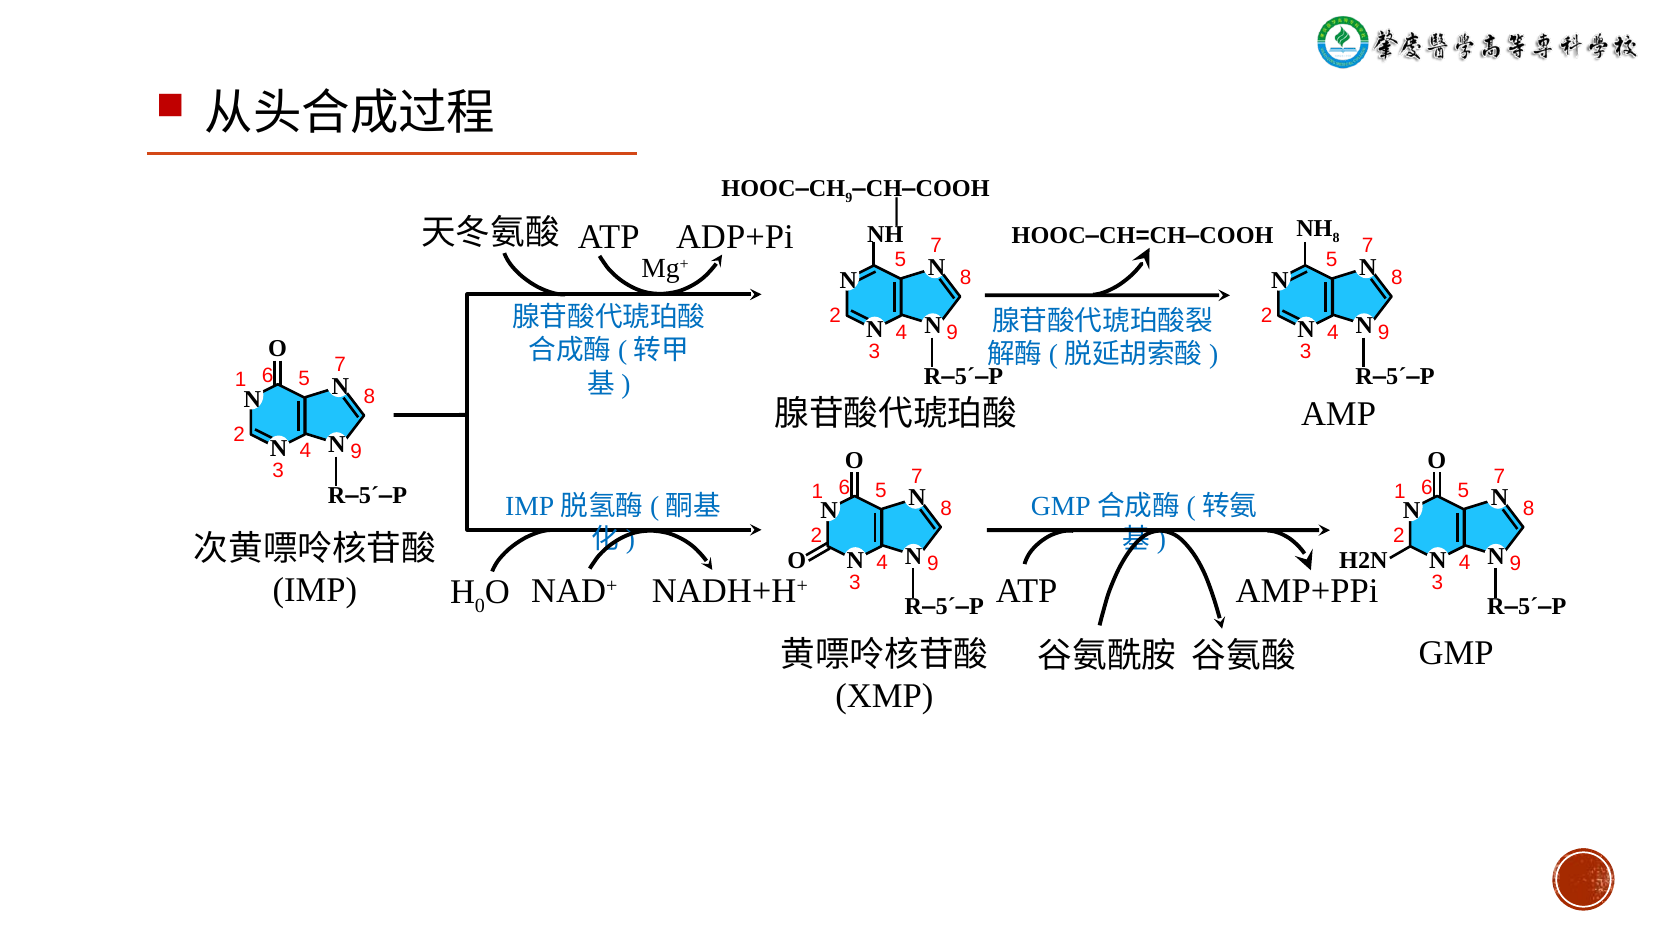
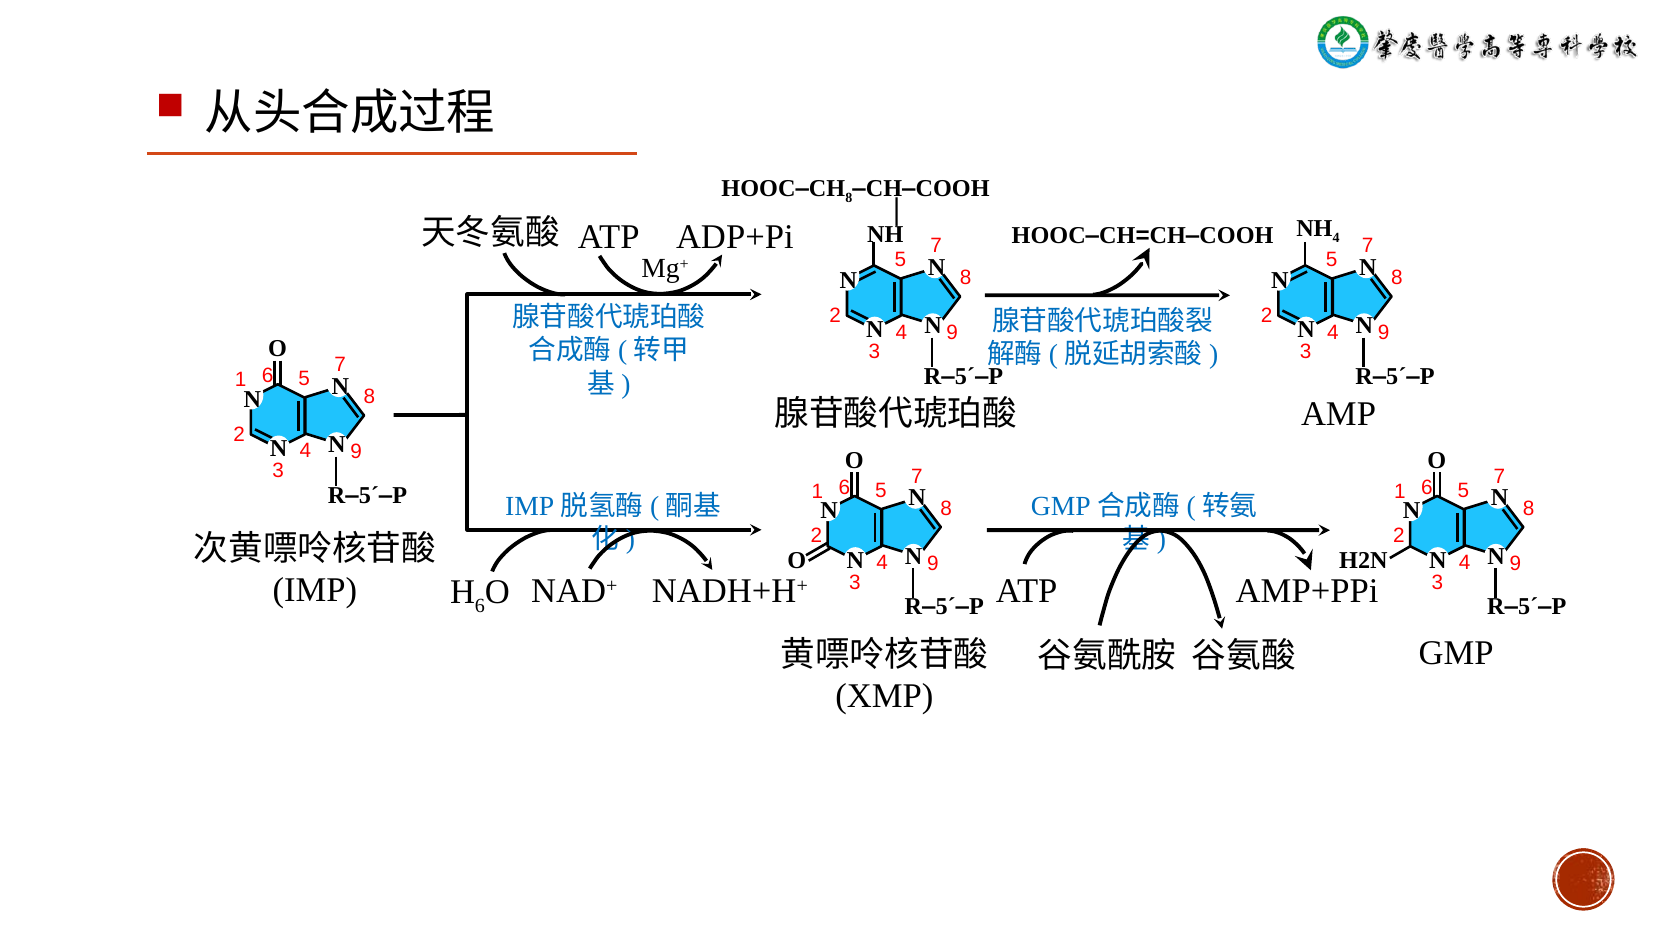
9 at (849, 198): 9 -> 8
NH 8: 8 -> 4
0 at (480, 605): 0 -> 6
